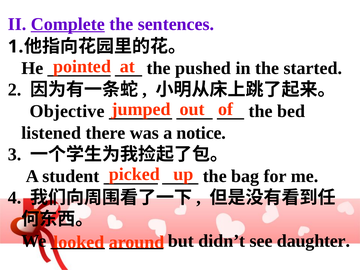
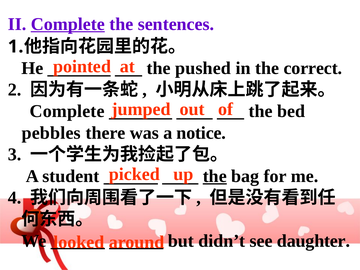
started: started -> correct
Objective at (67, 111): Objective -> Complete
listened: listened -> pebbles
the at (215, 176) underline: none -> present
